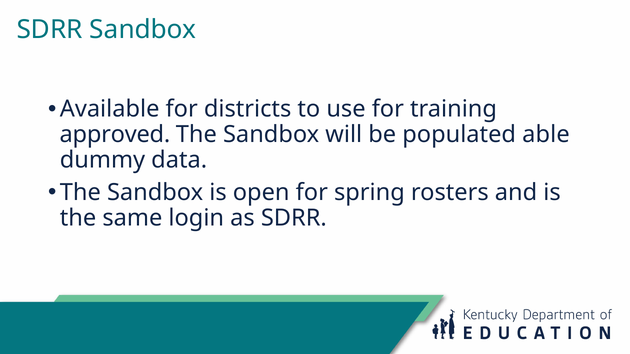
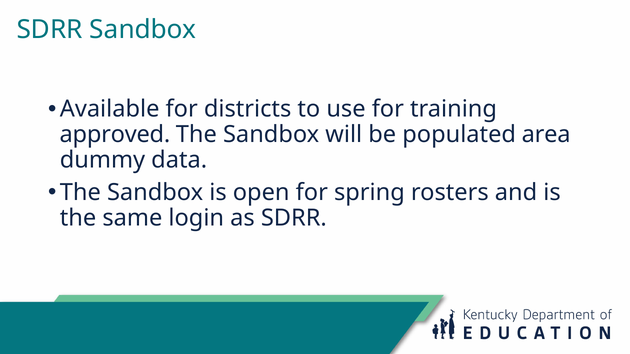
able: able -> area
